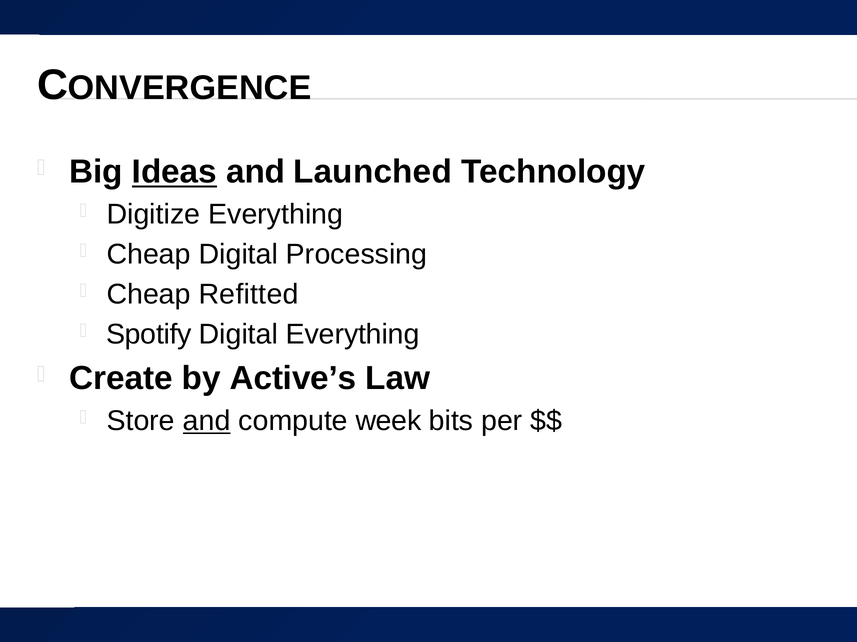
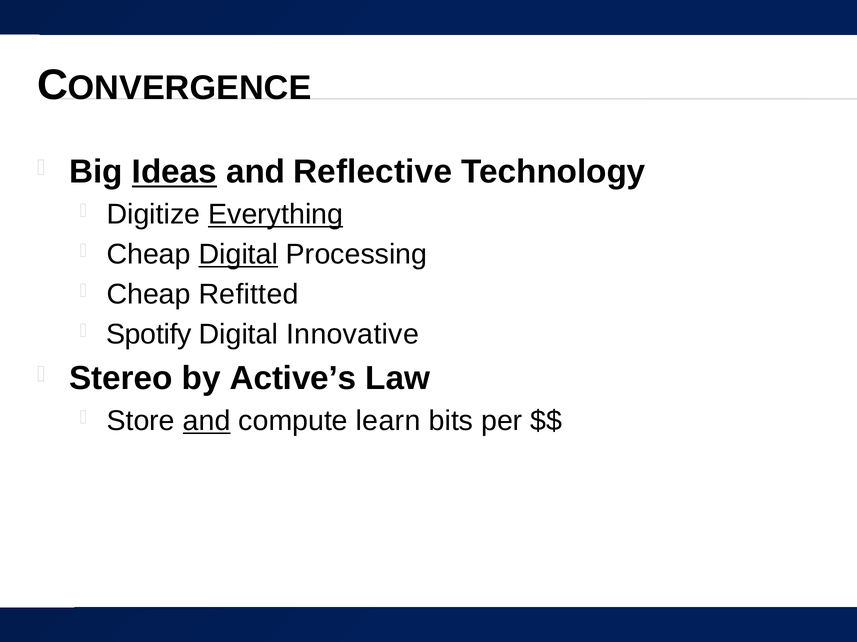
Launched: Launched -> Reflective
Everything at (276, 215) underline: none -> present
Digital at (238, 255) underline: none -> present
Digital Everything: Everything -> Innovative
Create: Create -> Stereo
week: week -> learn
